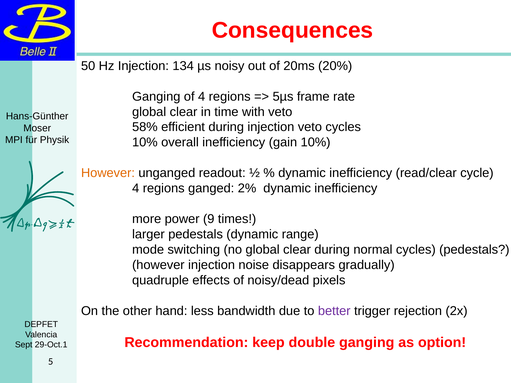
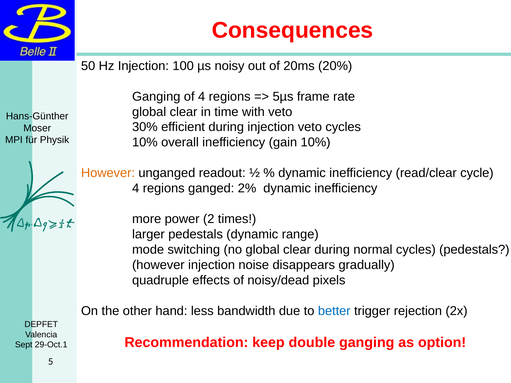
134: 134 -> 100
58%: 58% -> 30%
9: 9 -> 2
better colour: purple -> blue
